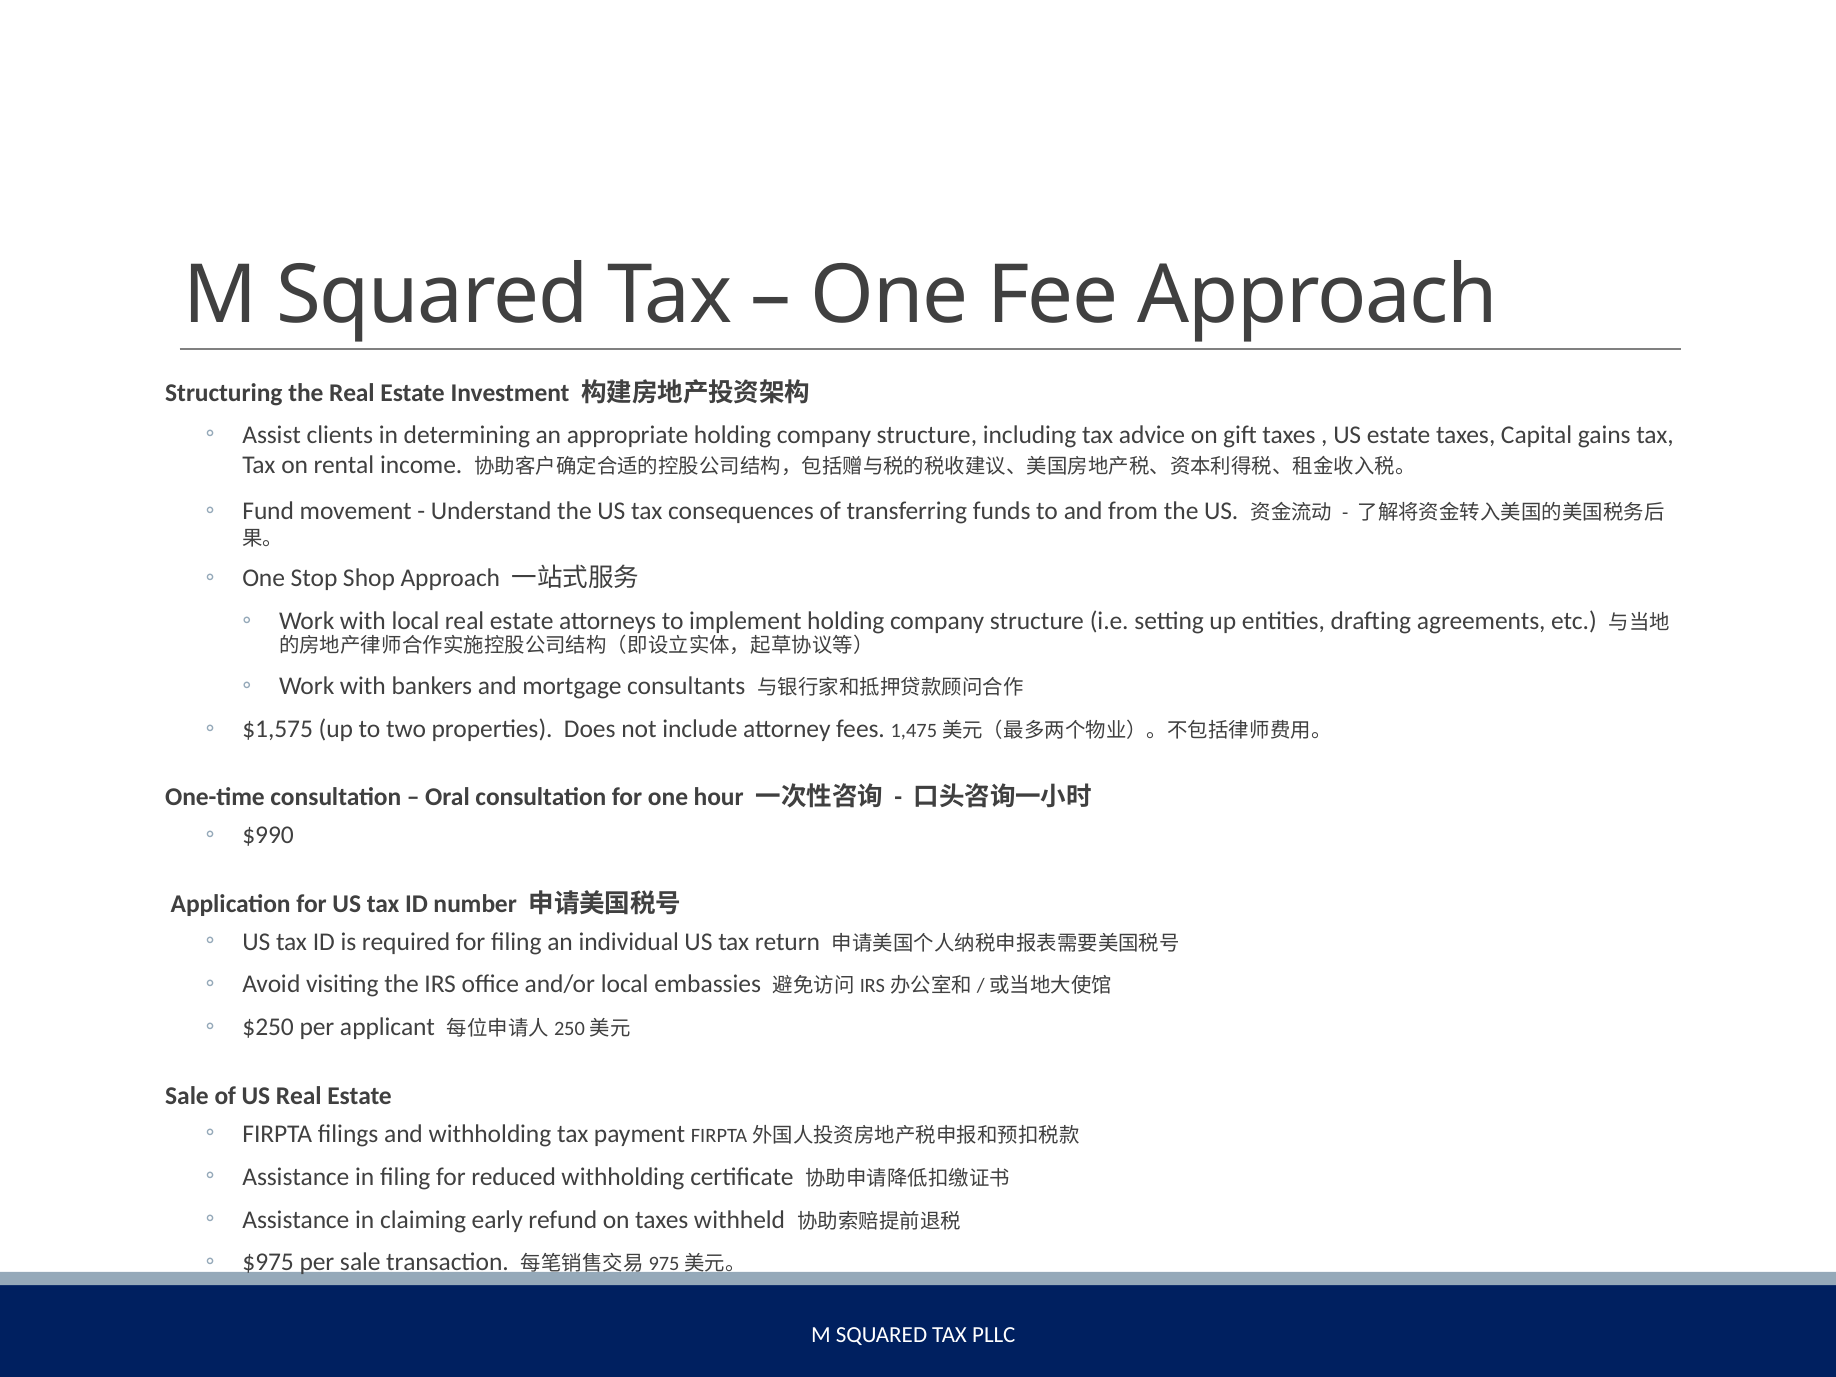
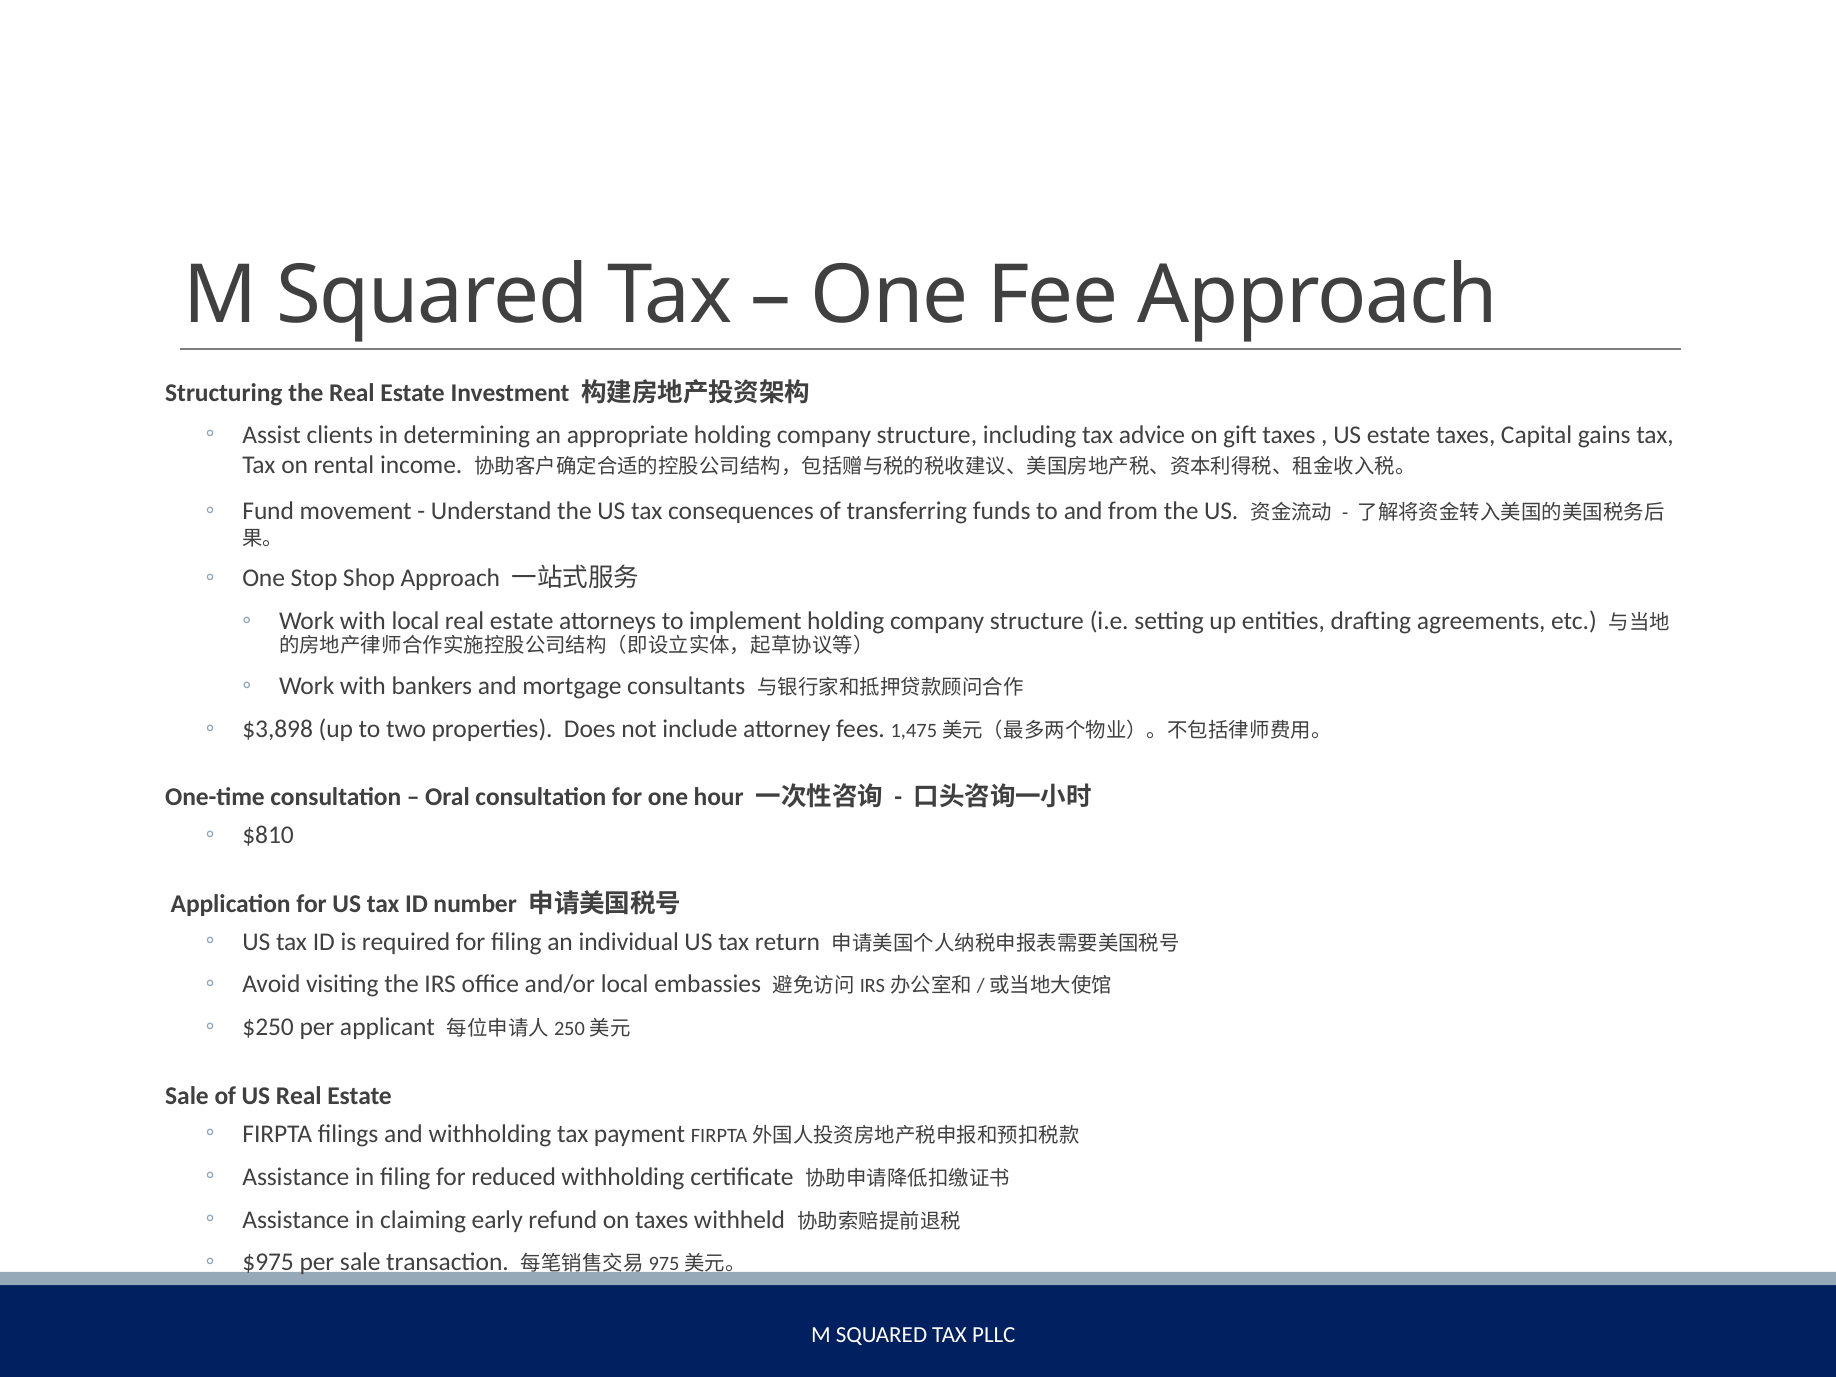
$1,575: $1,575 -> $3,898
$990: $990 -> $810
